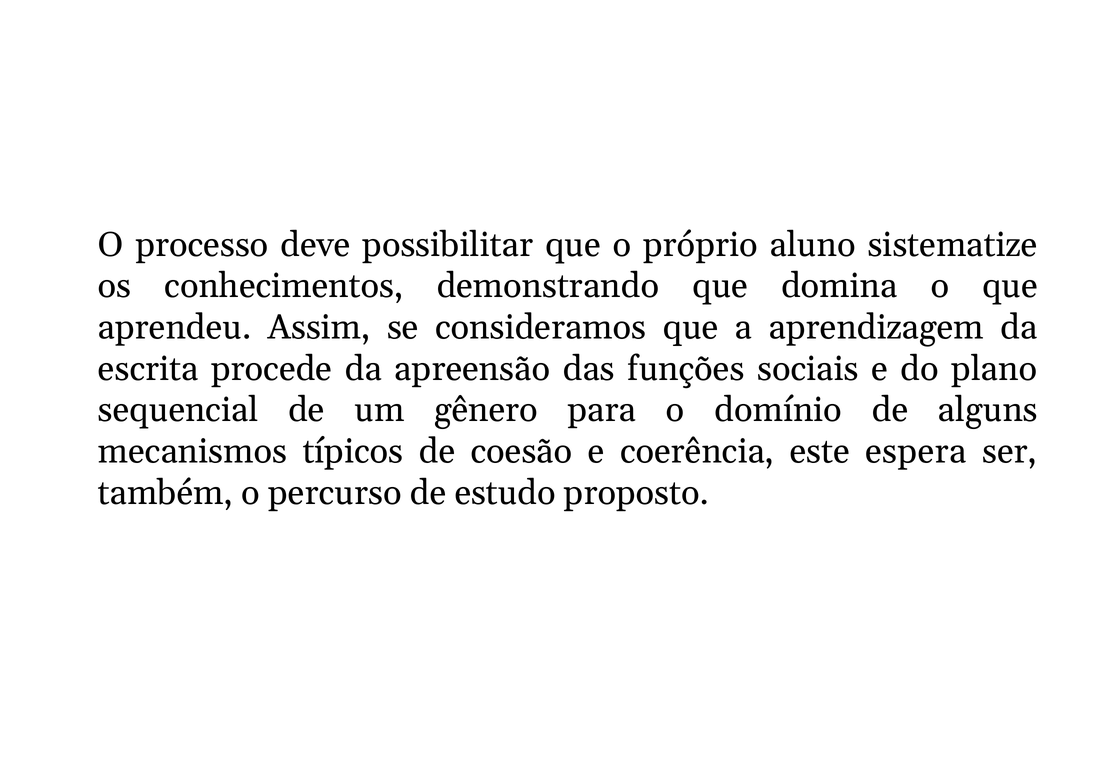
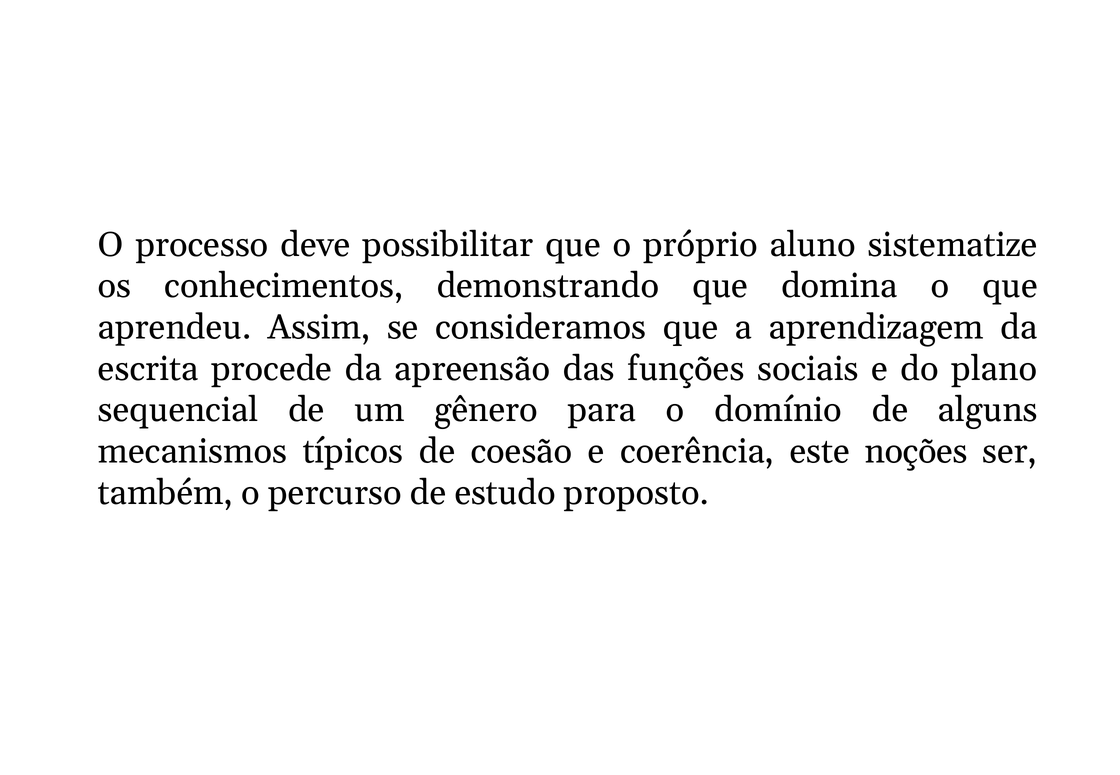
espera: espera -> noções
